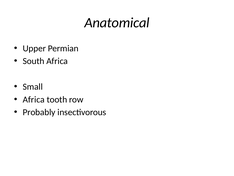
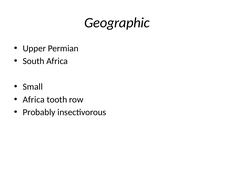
Anatomical: Anatomical -> Geographic
